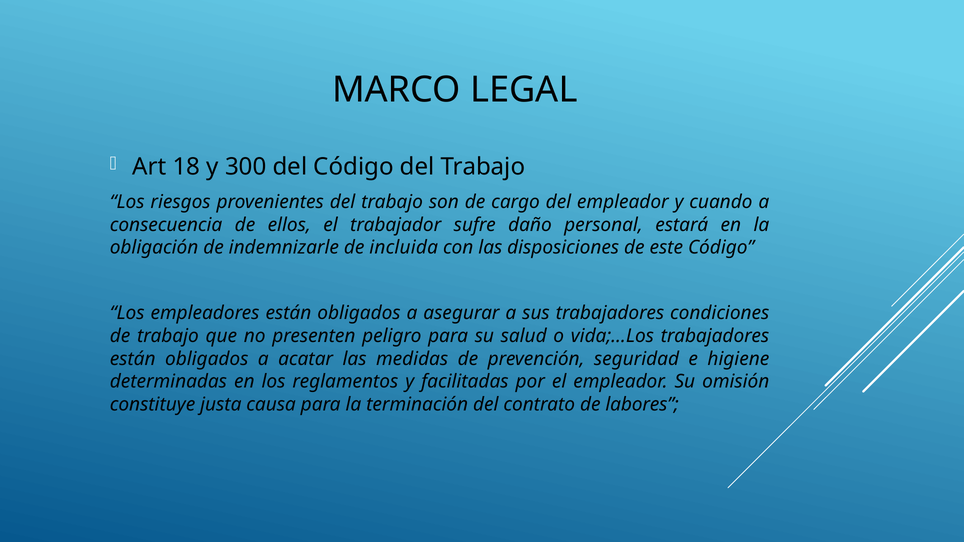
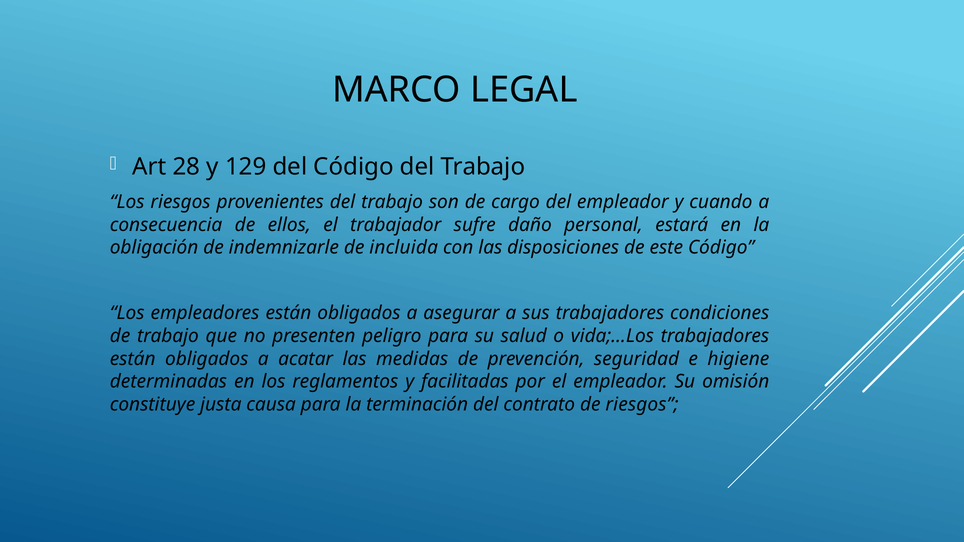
18: 18 -> 28
300: 300 -> 129
de labores: labores -> riesgos
